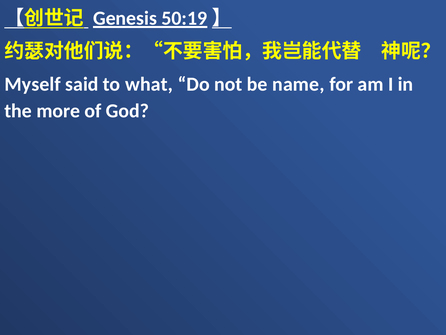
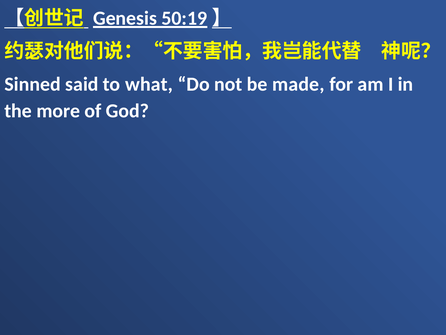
Myself: Myself -> Sinned
name: name -> made
